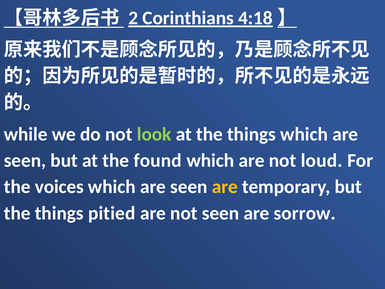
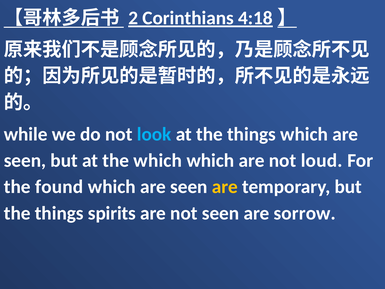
look colour: light green -> light blue
the found: found -> which
voices: voices -> found
pitied: pitied -> spirits
